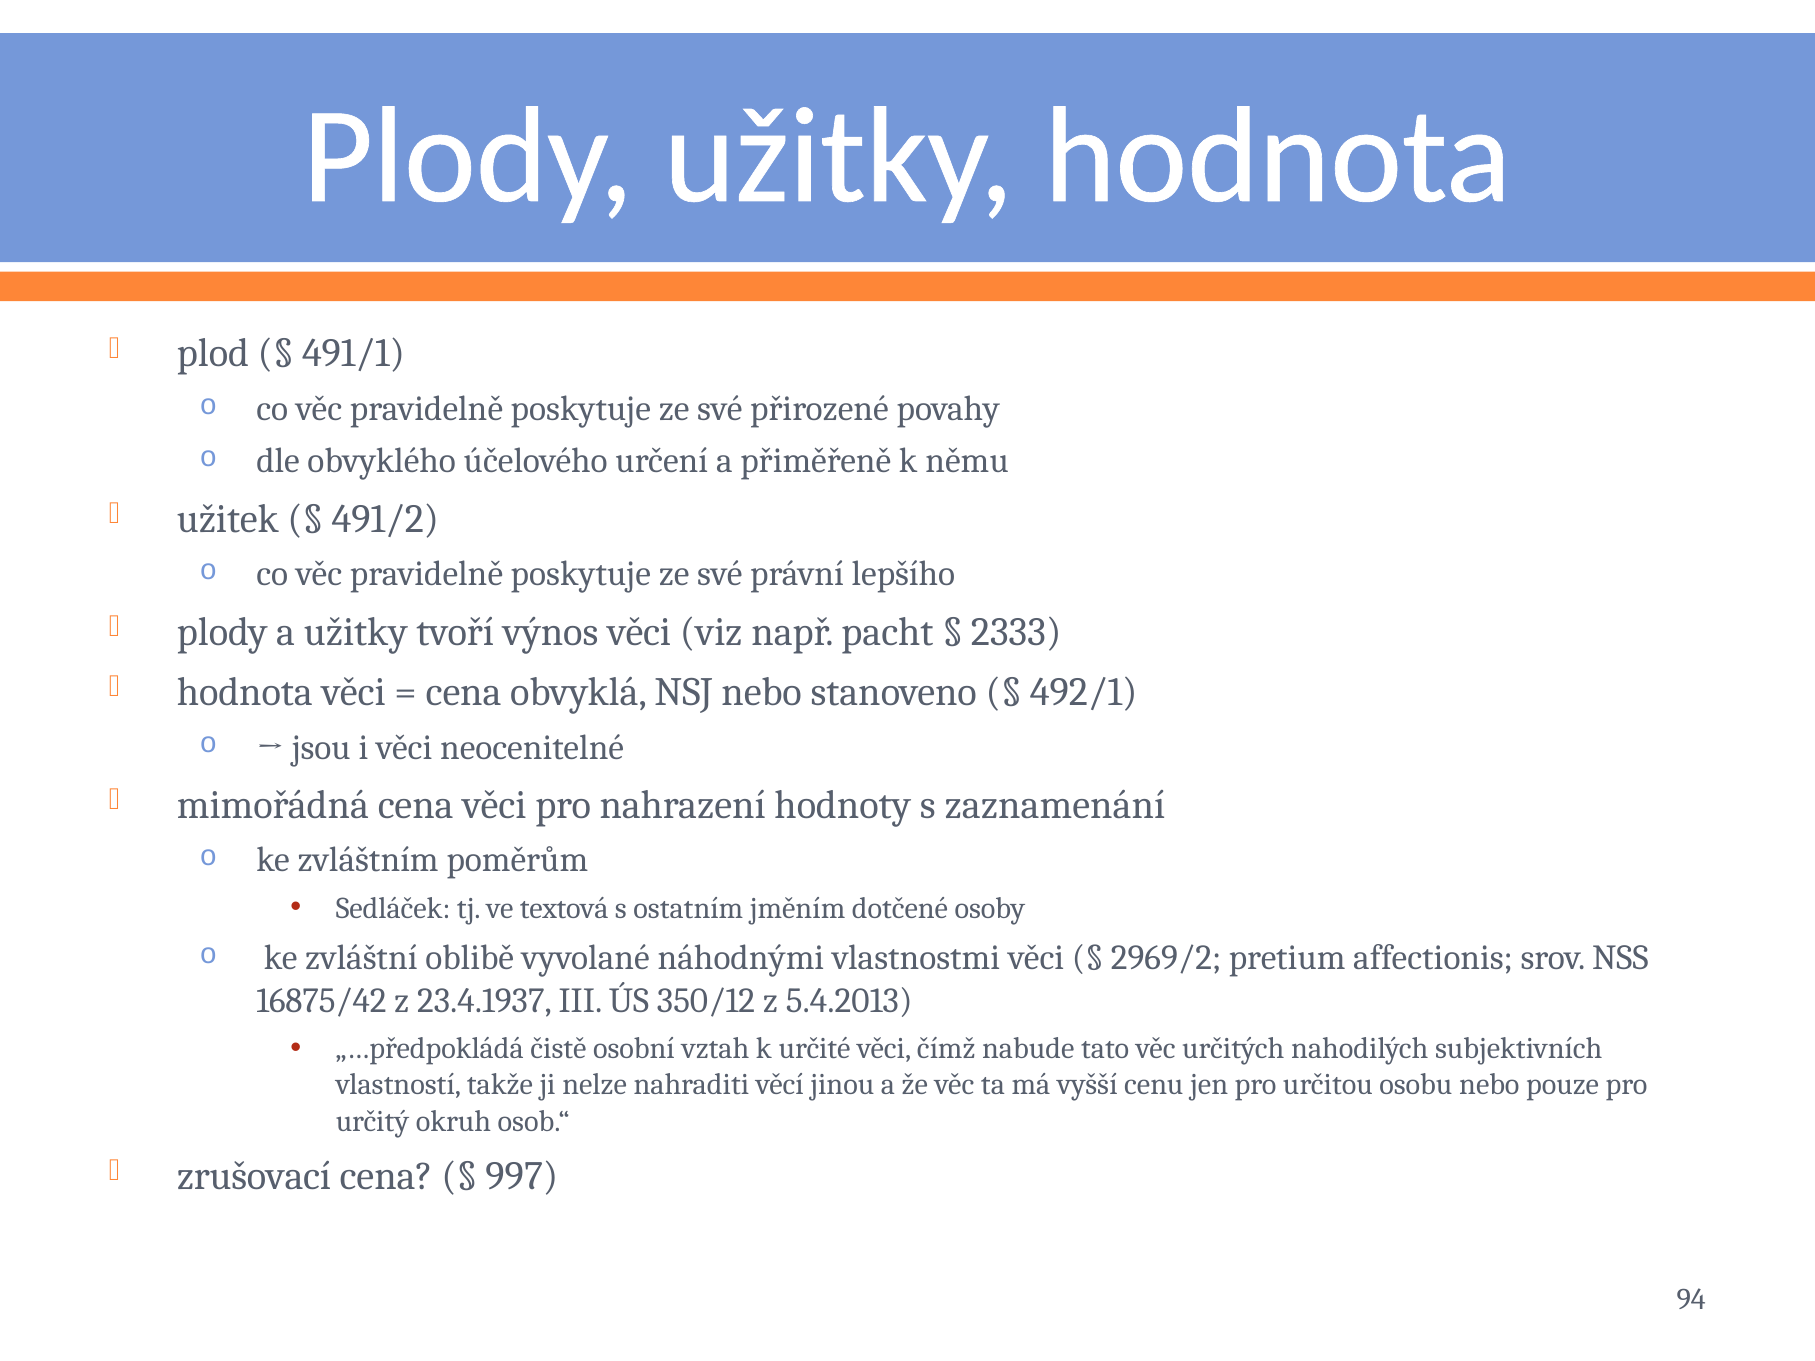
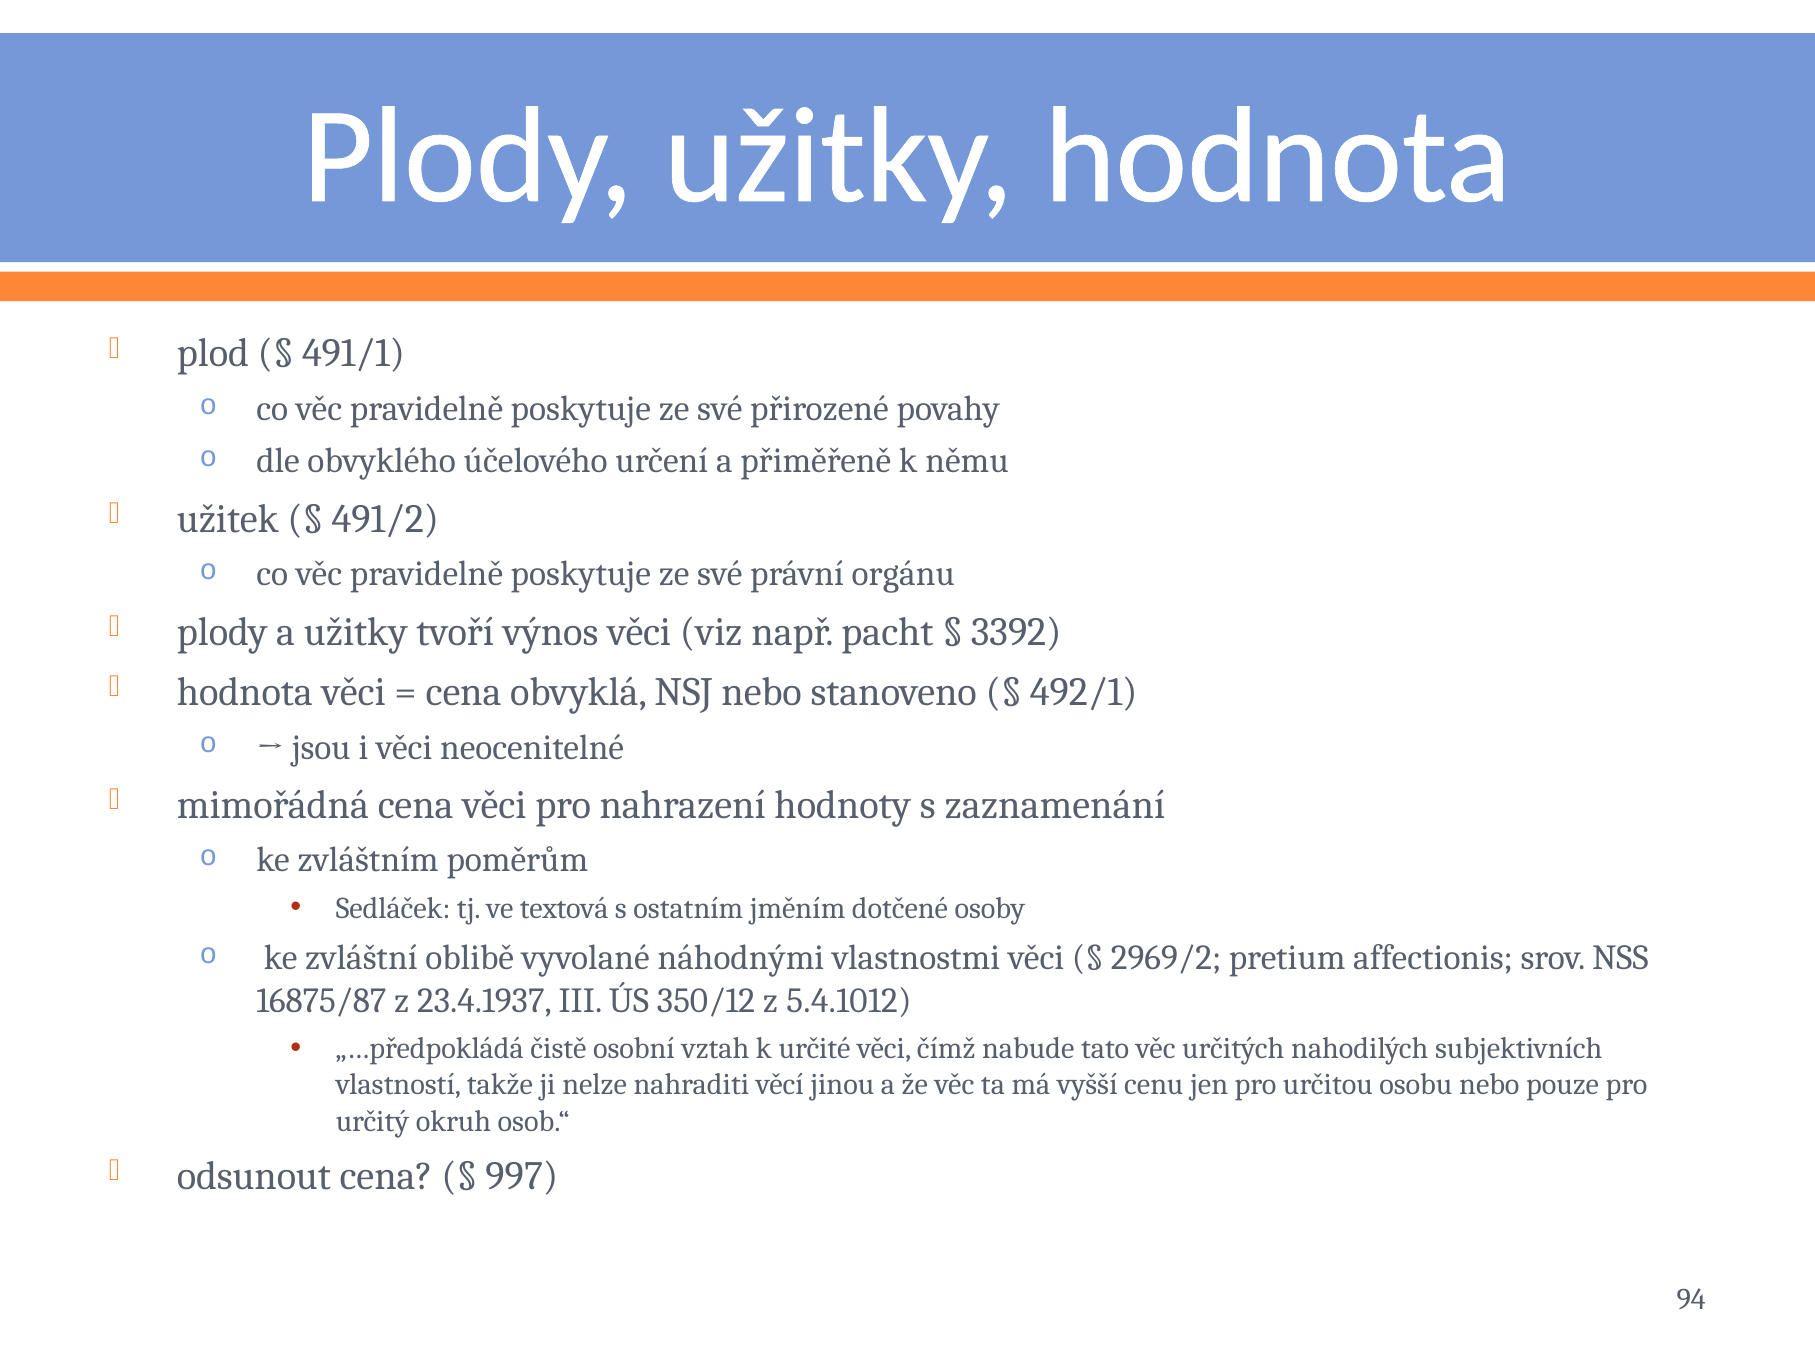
lepšího: lepšího -> orgánu
2333: 2333 -> 3392
16875/42: 16875/42 -> 16875/87
5.4.2013: 5.4.2013 -> 5.4.1012
zrušovací: zrušovací -> odsunout
